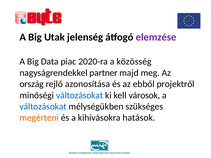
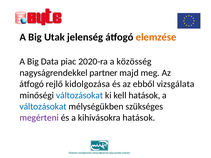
elemzése colour: purple -> orange
ország at (32, 84): ország -> átfogó
azonosítása: azonosítása -> kidolgozása
projektről: projektről -> vizsgálata
kell városok: városok -> hatások
megérteni colour: orange -> purple
